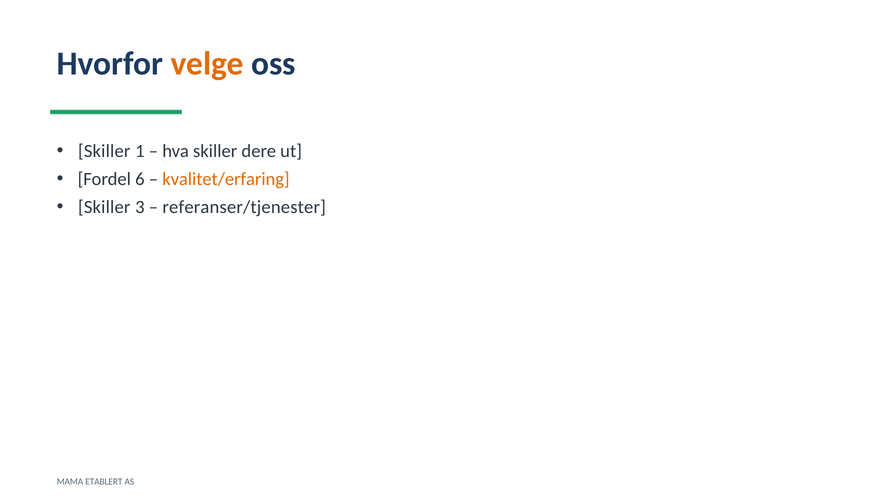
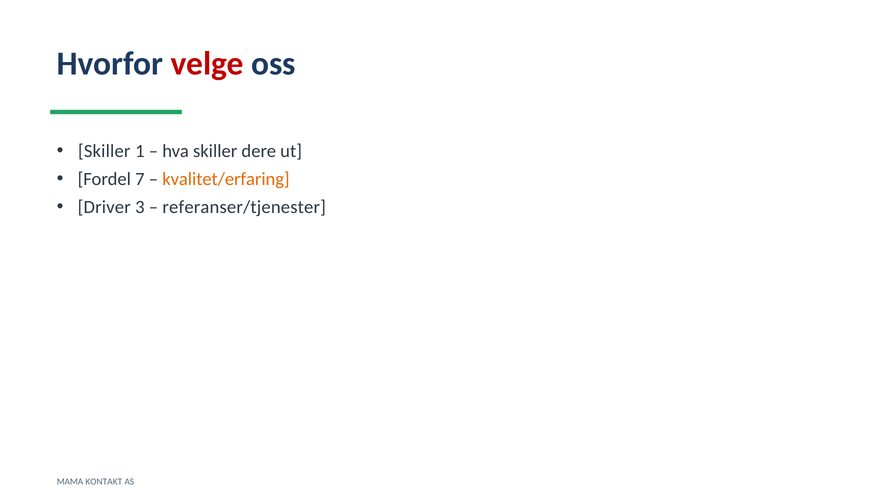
velge colour: orange -> red
6: 6 -> 7
Skiller at (104, 207): Skiller -> Driver
ETABLERT: ETABLERT -> KONTAKT
